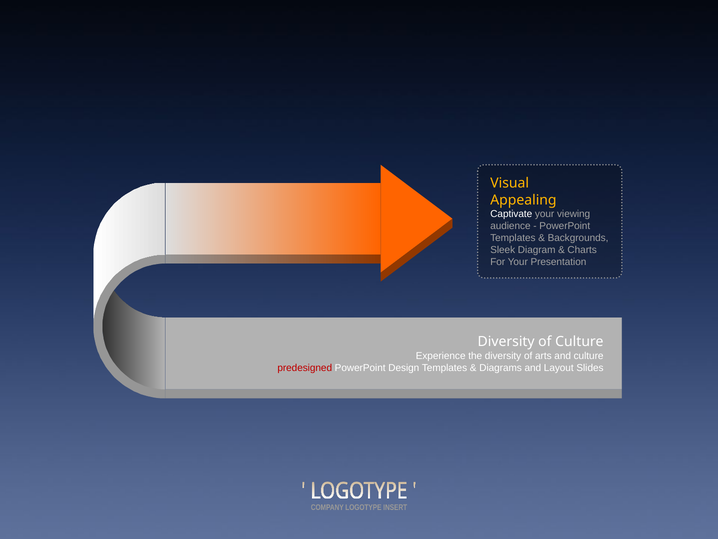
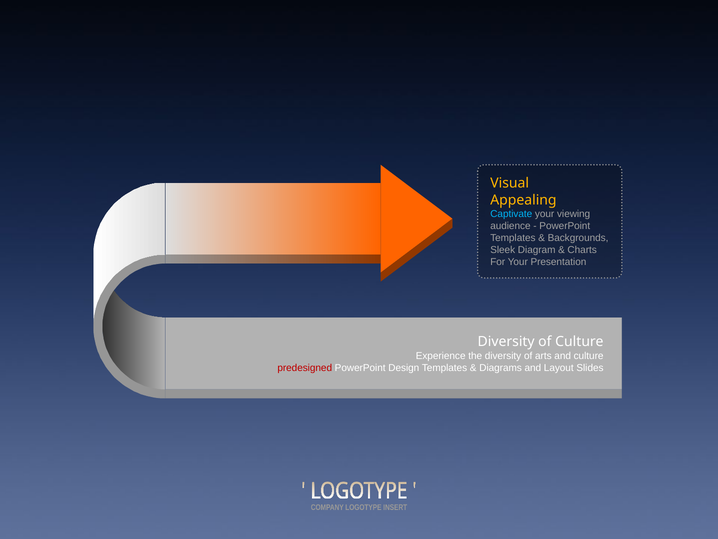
Captivate colour: white -> light blue
